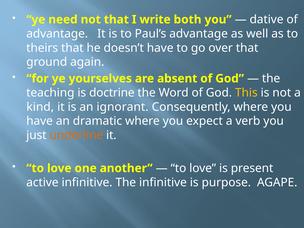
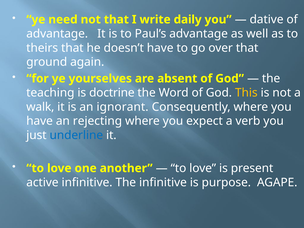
both: both -> daily
kind: kind -> walk
dramatic: dramatic -> rejecting
underline colour: orange -> blue
